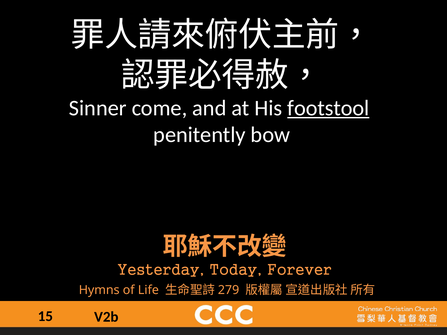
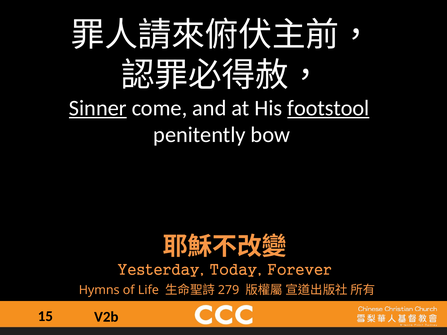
Sinner underline: none -> present
